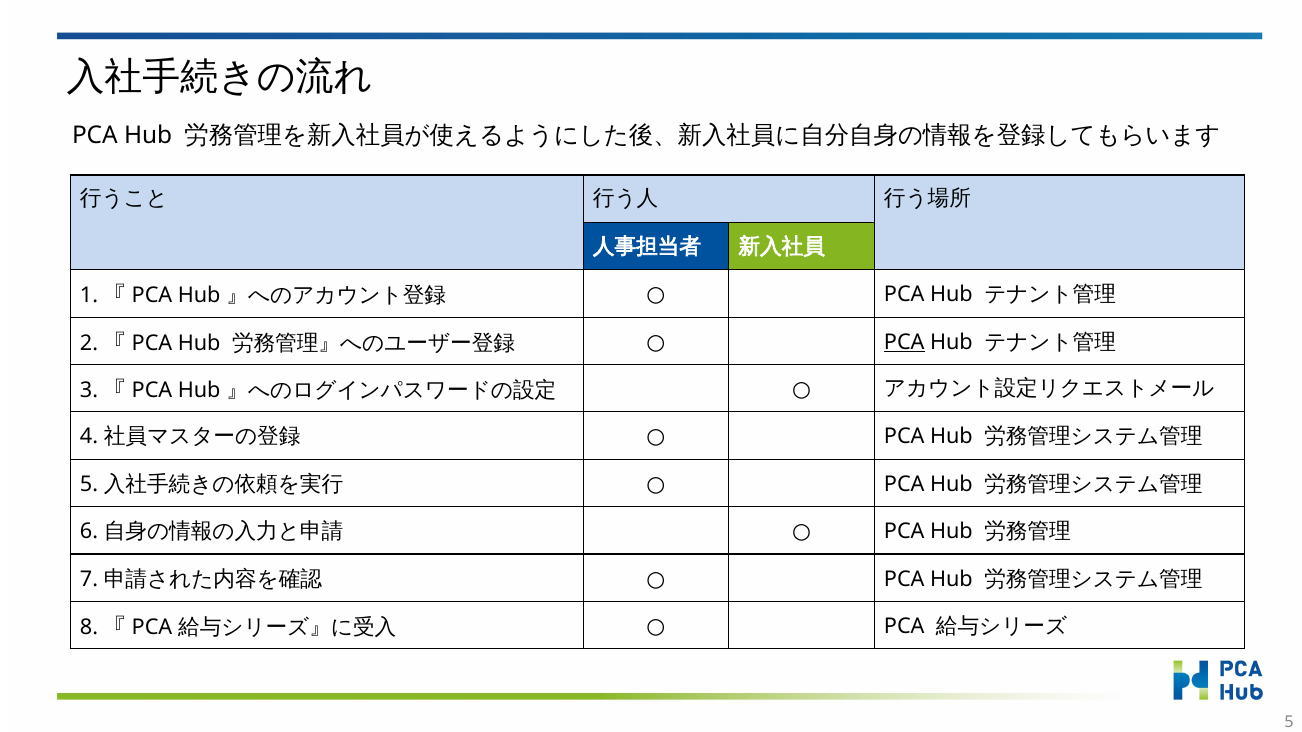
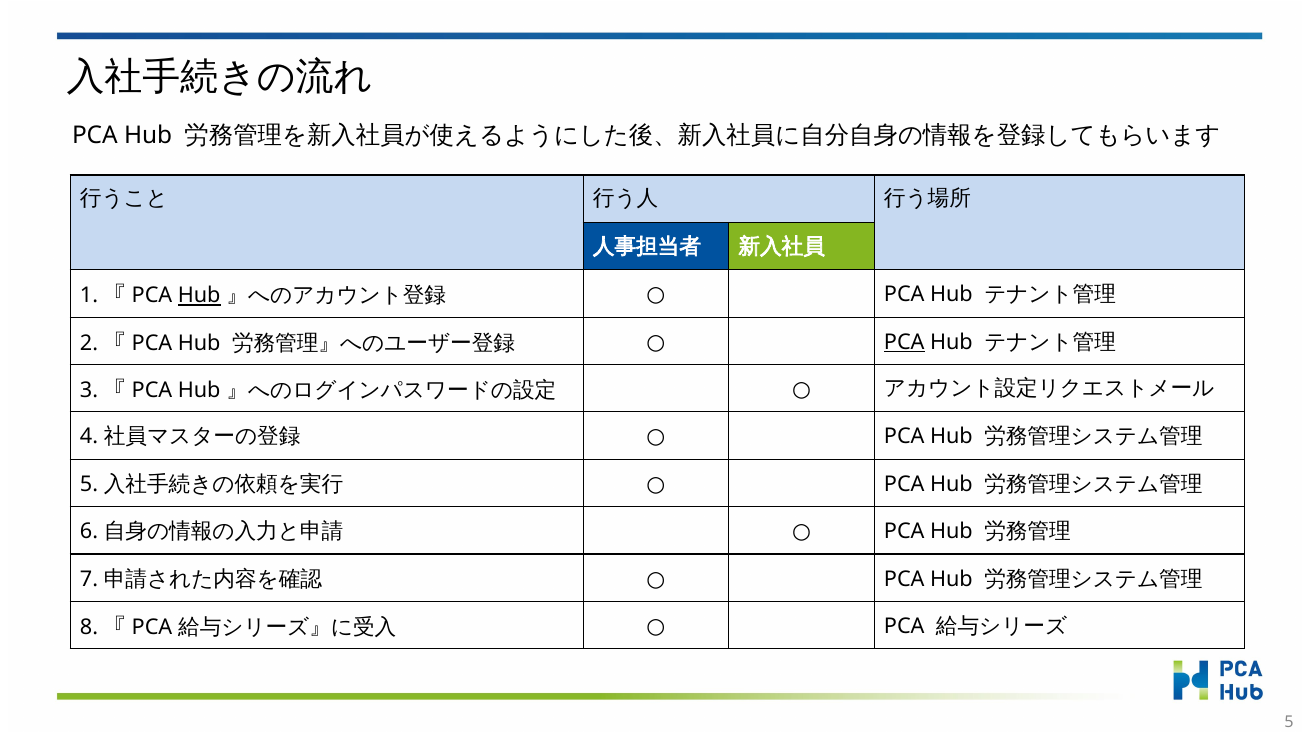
Hub at (199, 296) underline: none -> present
